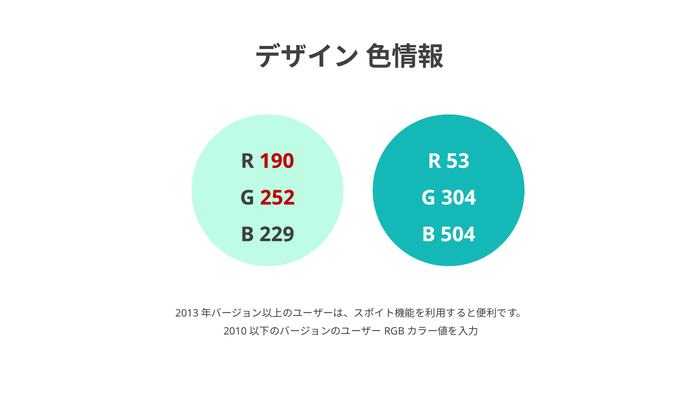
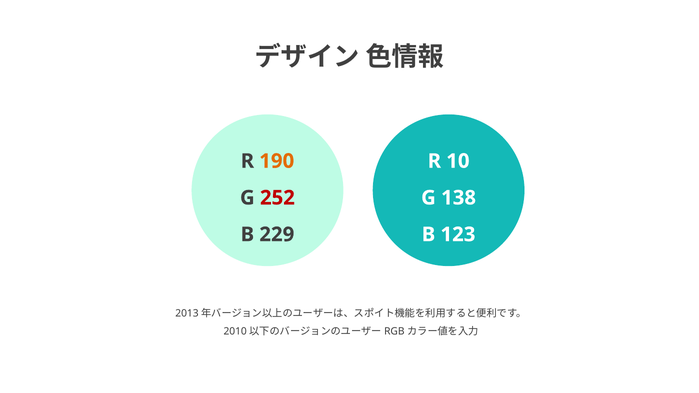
190 colour: red -> orange
53: 53 -> 10
304: 304 -> 138
504: 504 -> 123
